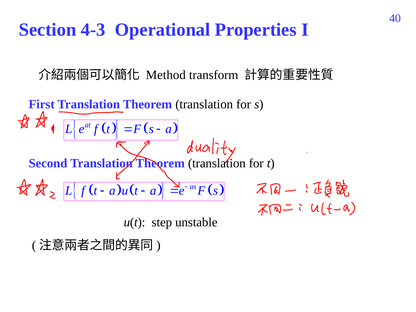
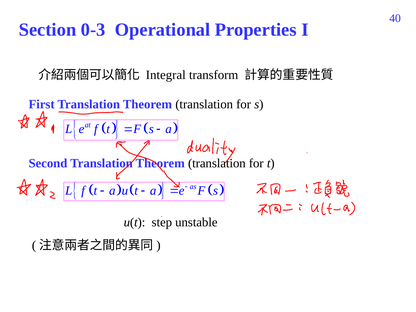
4-3: 4-3 -> 0-3
Method: Method -> Integral
